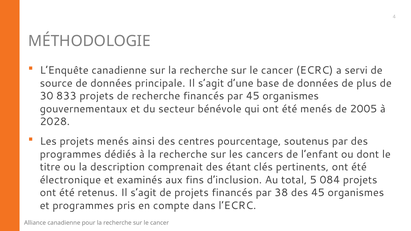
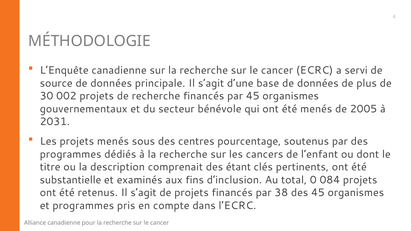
833: 833 -> 002
2028: 2028 -> 2031
ainsi: ainsi -> sous
électronique: électronique -> substantielle
5: 5 -> 0
